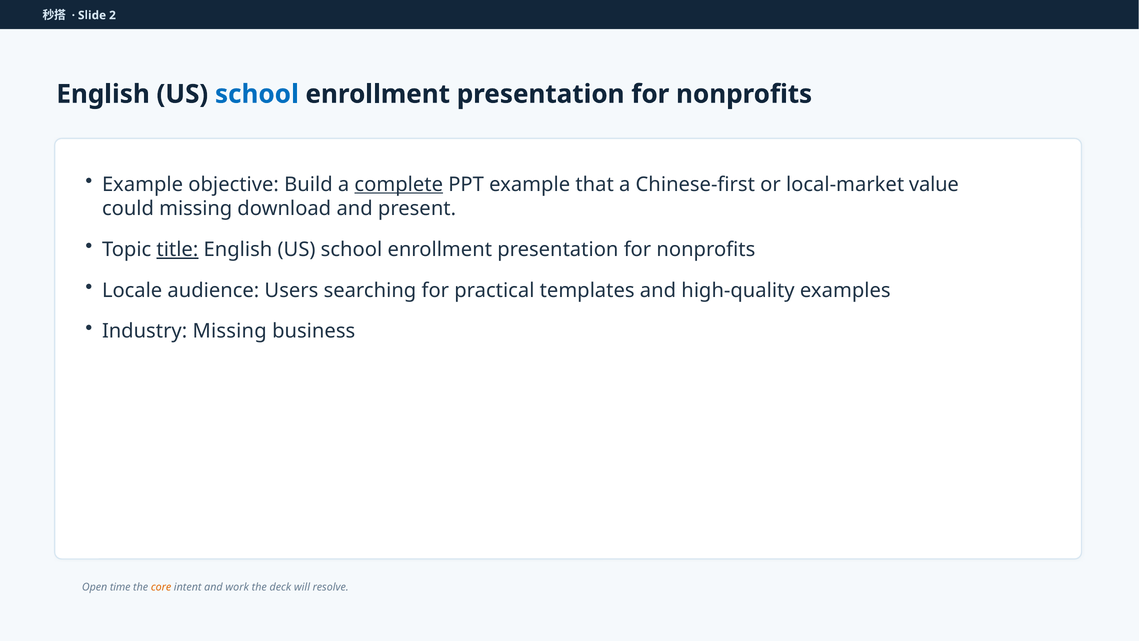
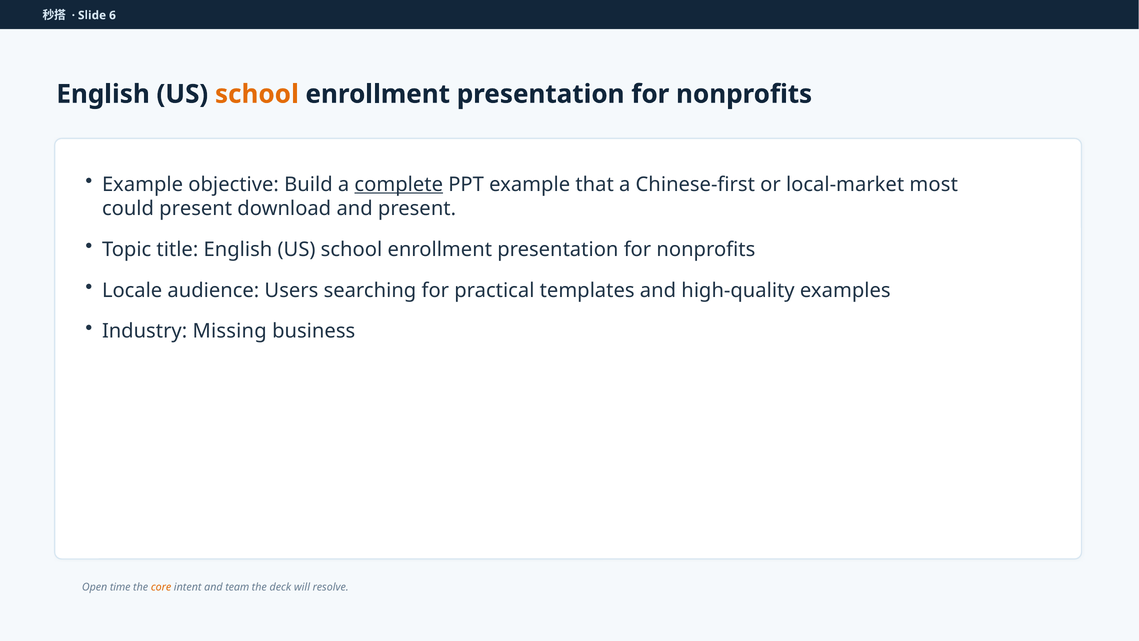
2: 2 -> 6
school at (257, 94) colour: blue -> orange
value: value -> most
could missing: missing -> present
title underline: present -> none
work: work -> team
